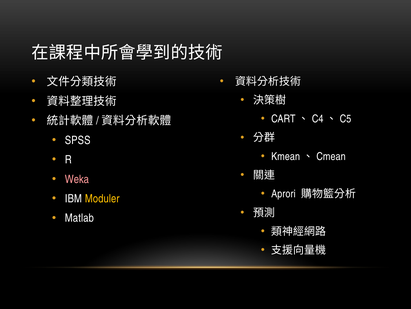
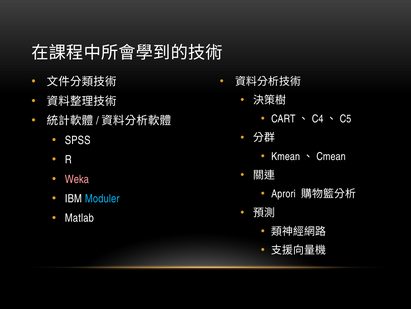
Moduler colour: yellow -> light blue
